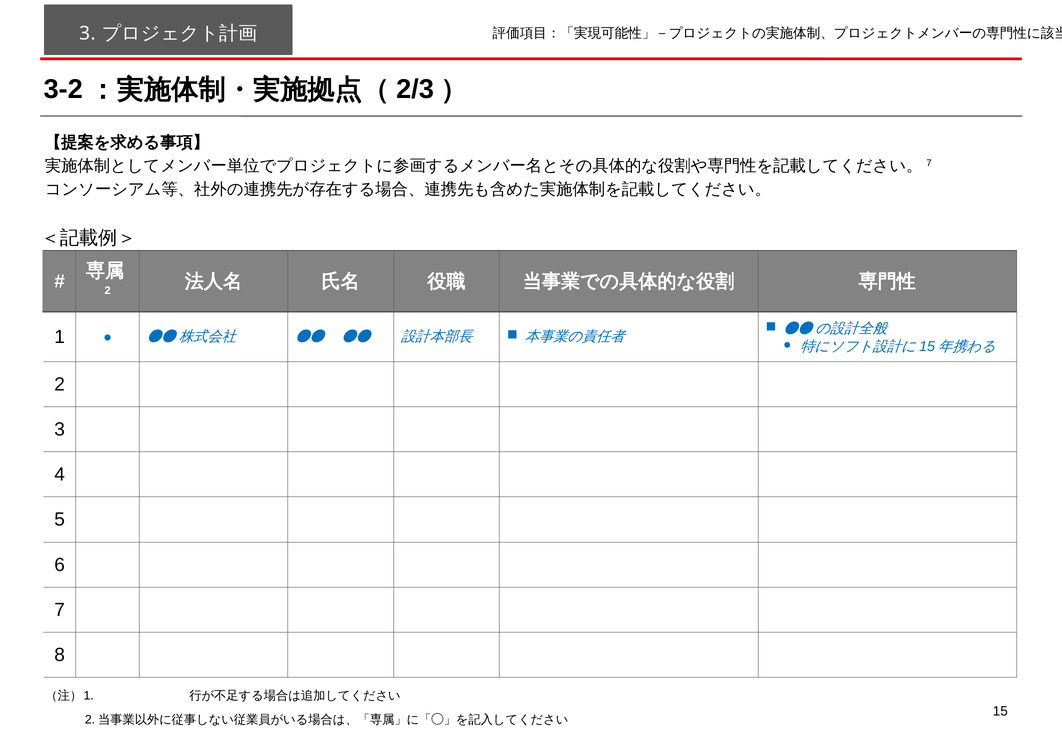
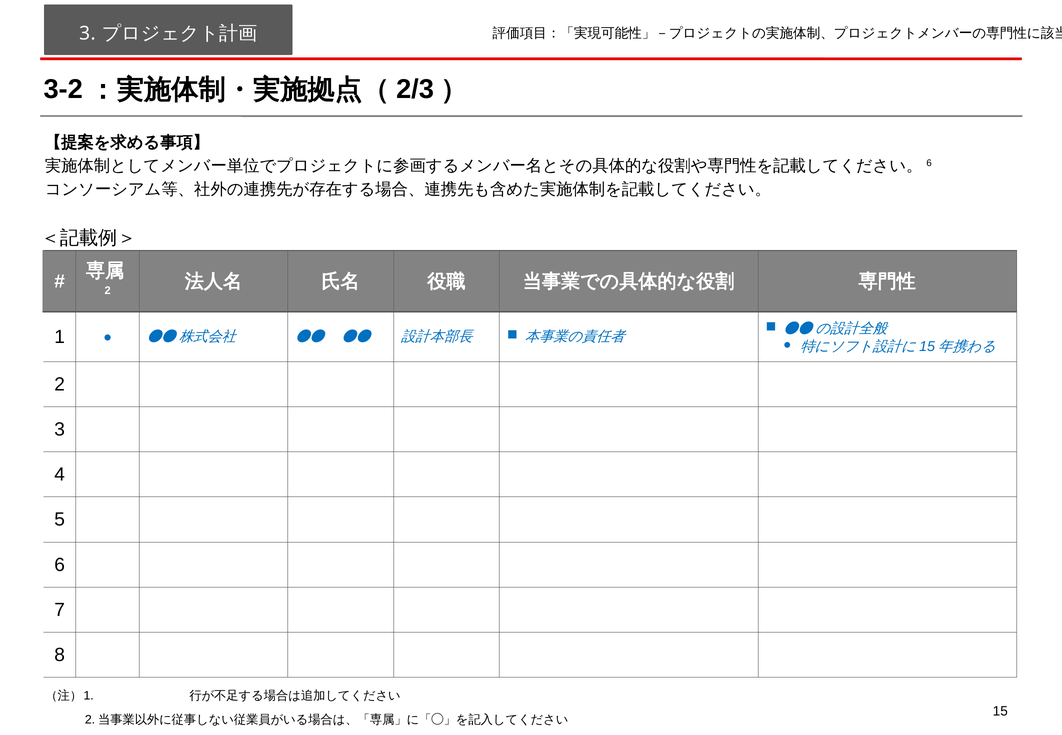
7 at (929, 163): 7 -> 6
